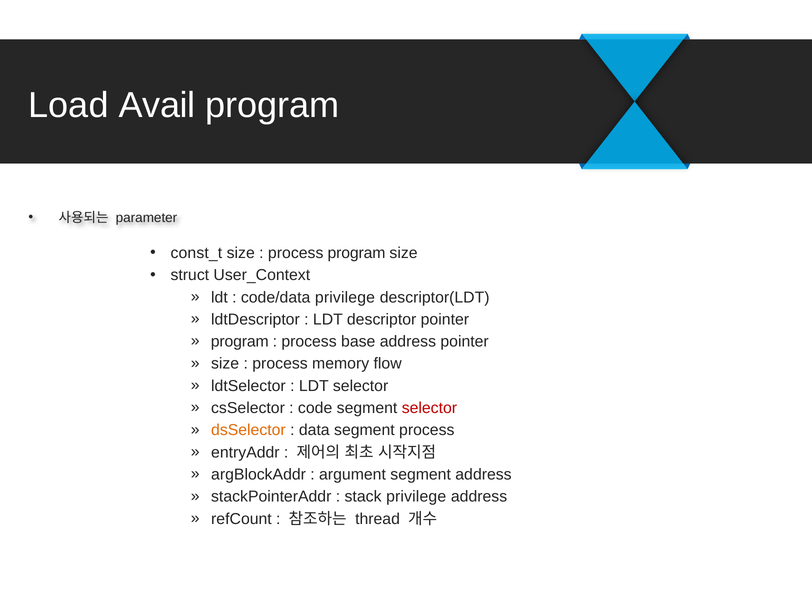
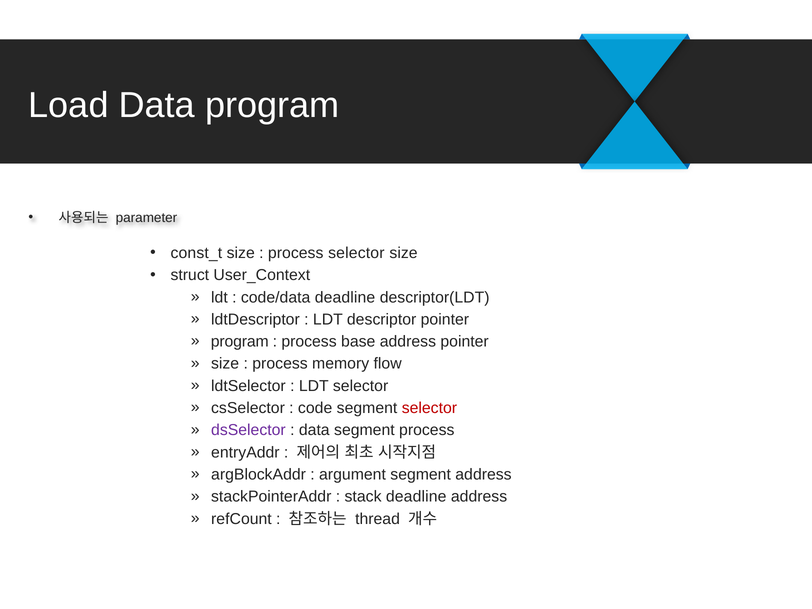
Load Avail: Avail -> Data
process program: program -> selector
code/data privilege: privilege -> deadline
dsSelector colour: orange -> purple
stack privilege: privilege -> deadline
